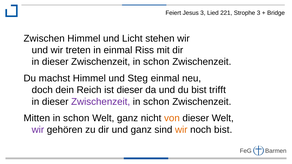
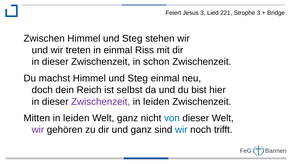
Zwischen Himmel und Licht: Licht -> Steg
ist dieser: dieser -> selbst
trifft: trifft -> hier
schon at (156, 102): schon -> leiden
Mitten in schon: schon -> leiden
von colour: orange -> blue
wir at (181, 130) colour: orange -> blue
noch bist: bist -> trifft
